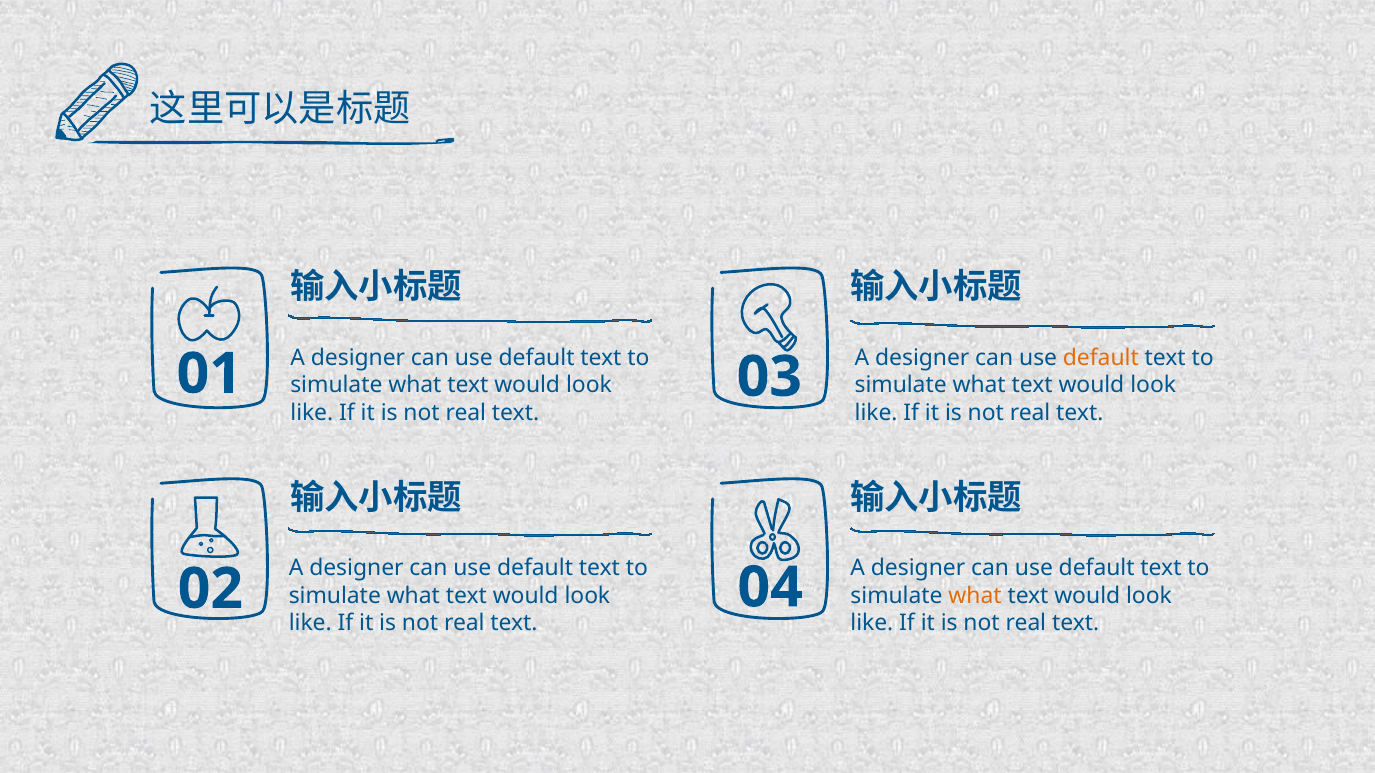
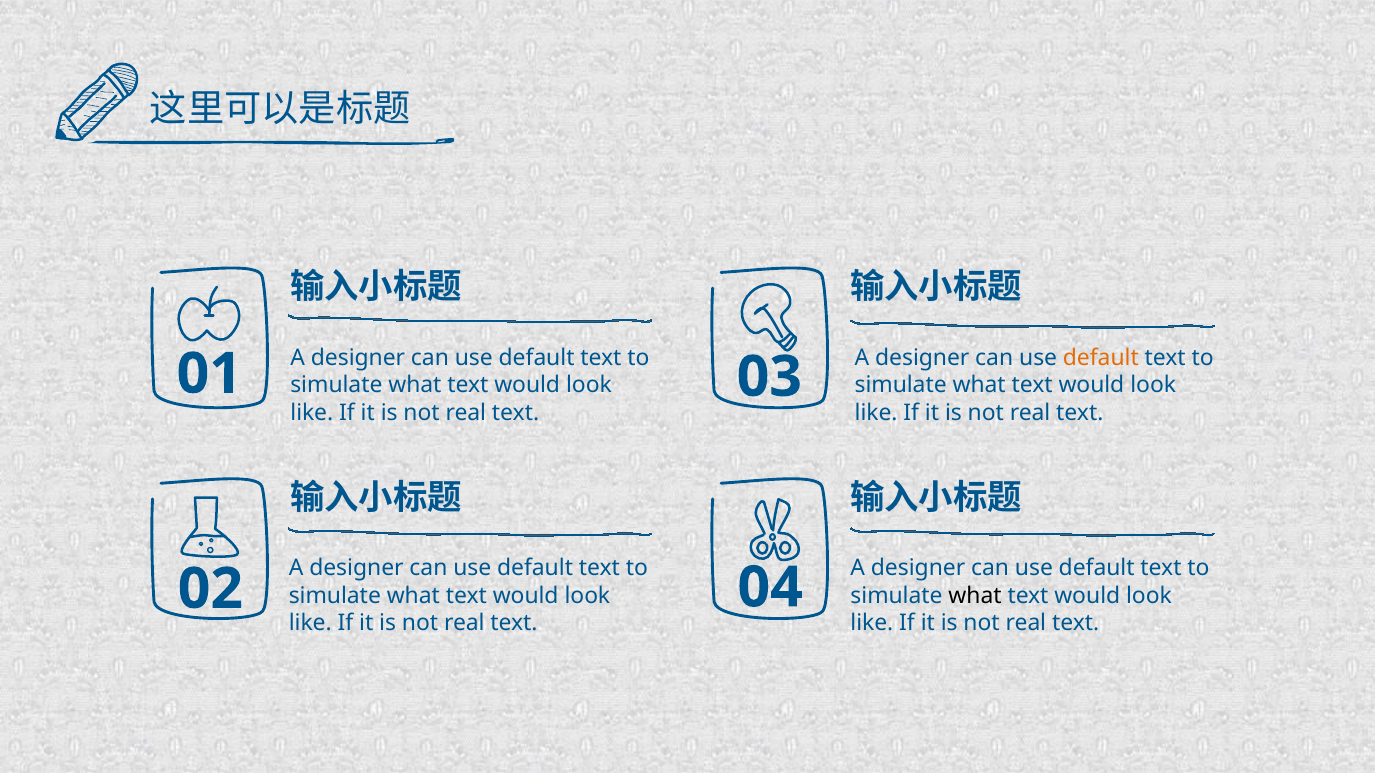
what at (975, 596) colour: orange -> black
